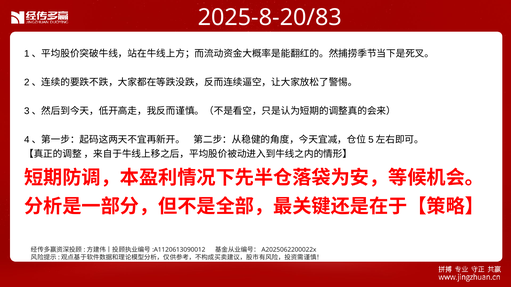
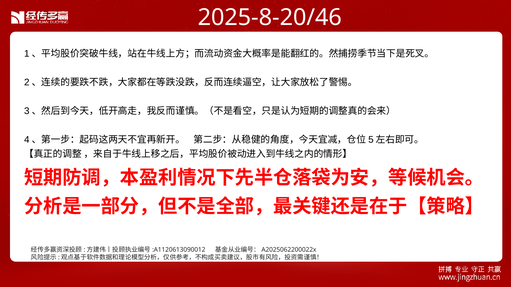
2025-8-20/83: 2025-8-20/83 -> 2025-8-20/46
